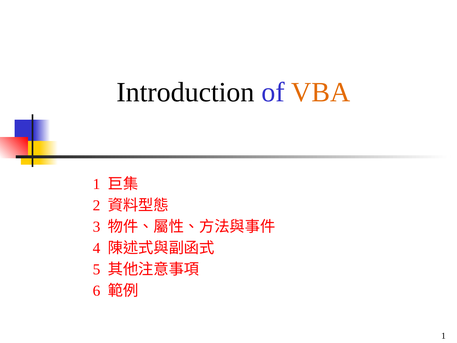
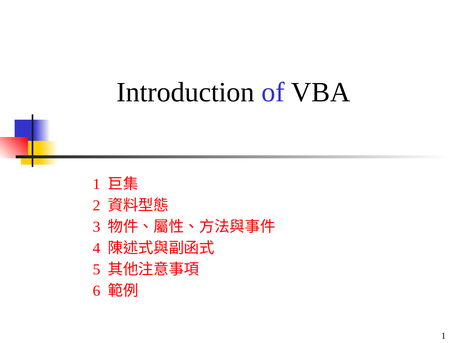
VBA colour: orange -> black
